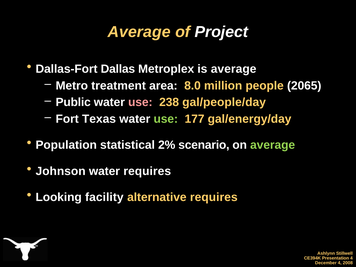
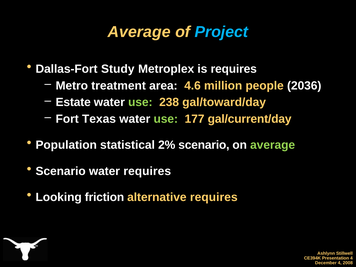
Project colour: white -> light blue
Dallas: Dallas -> Study
is average: average -> requires
8.0: 8.0 -> 4.6
2065: 2065 -> 2036
Public: Public -> Estate
use at (140, 102) colour: pink -> light green
gal/people/day: gal/people/day -> gal/toward/day
gal/energy/day: gal/energy/day -> gal/current/day
Johnson at (61, 171): Johnson -> Scenario
facility: facility -> friction
